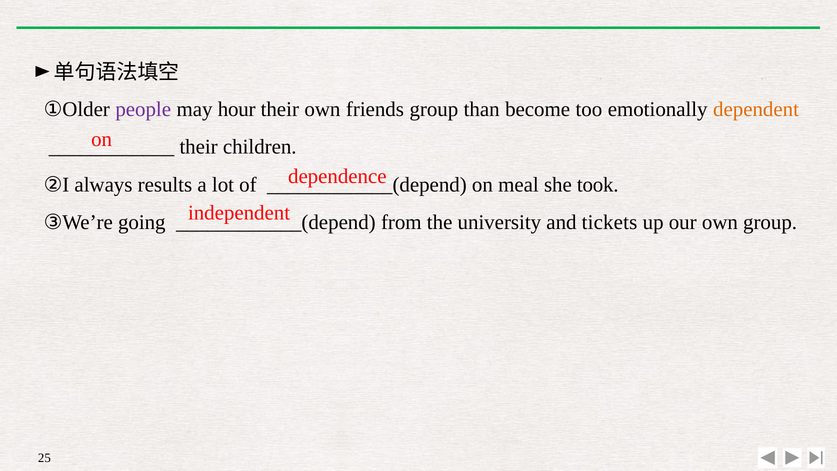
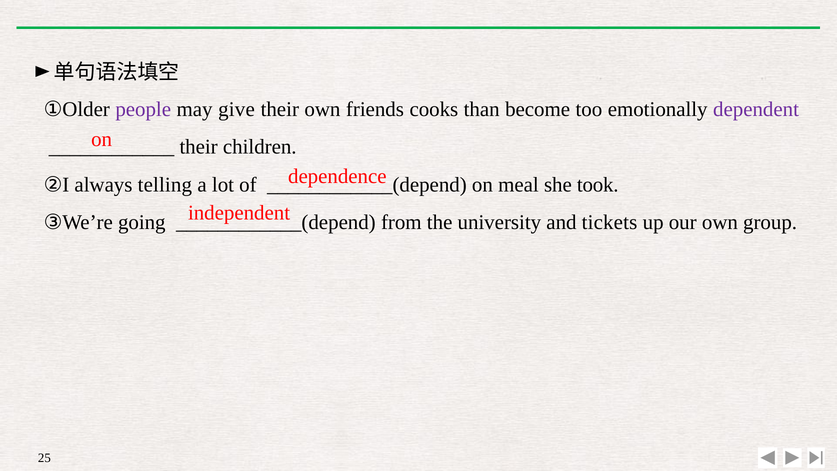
hour: hour -> give
friends group: group -> cooks
dependent colour: orange -> purple
results: results -> telling
